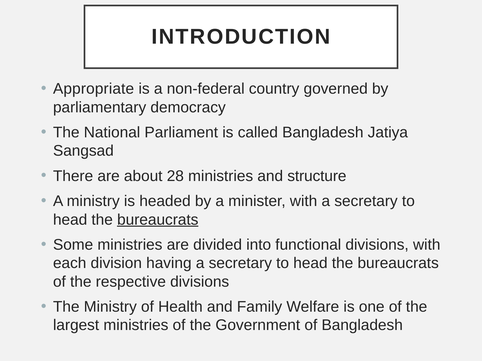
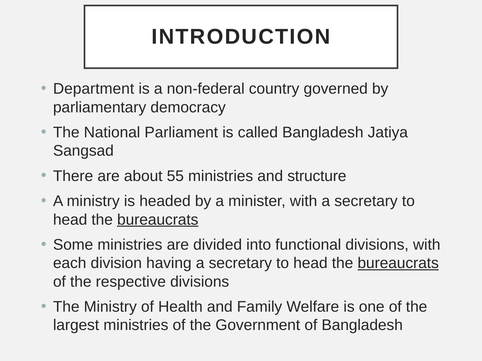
Appropriate: Appropriate -> Department
28: 28 -> 55
bureaucrats at (398, 264) underline: none -> present
